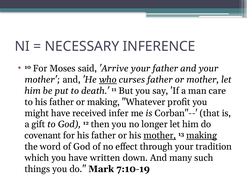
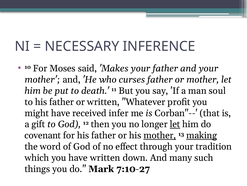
Arrive: Arrive -> Makes
who underline: present -> none
care: care -> soul
or making: making -> written
let at (175, 124) underline: none -> present
7:10-19: 7:10-19 -> 7:10-27
